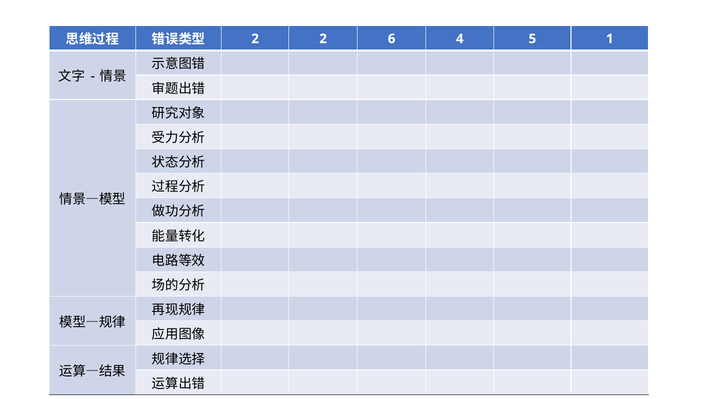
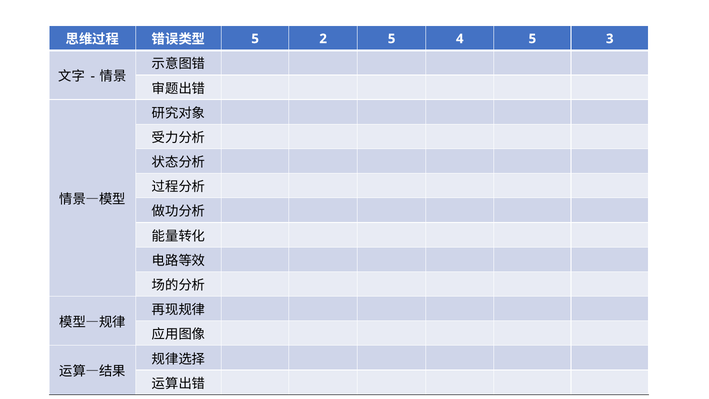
2 at (255, 39): 2 -> 5
2 6: 6 -> 5
1: 1 -> 3
